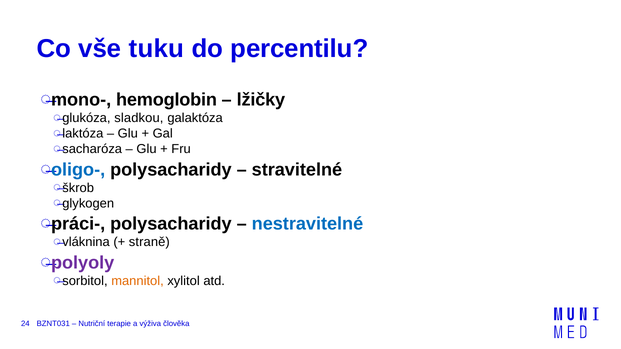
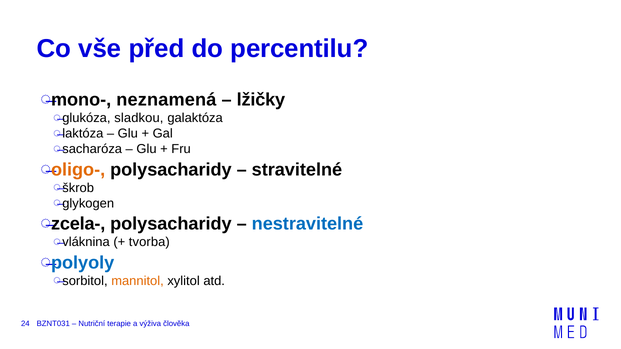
tuku: tuku -> před
hemoglobin: hemoglobin -> neznamená
oligo- colour: blue -> orange
práci-: práci- -> zcela-
straně: straně -> tvorba
polyoly colour: purple -> blue
